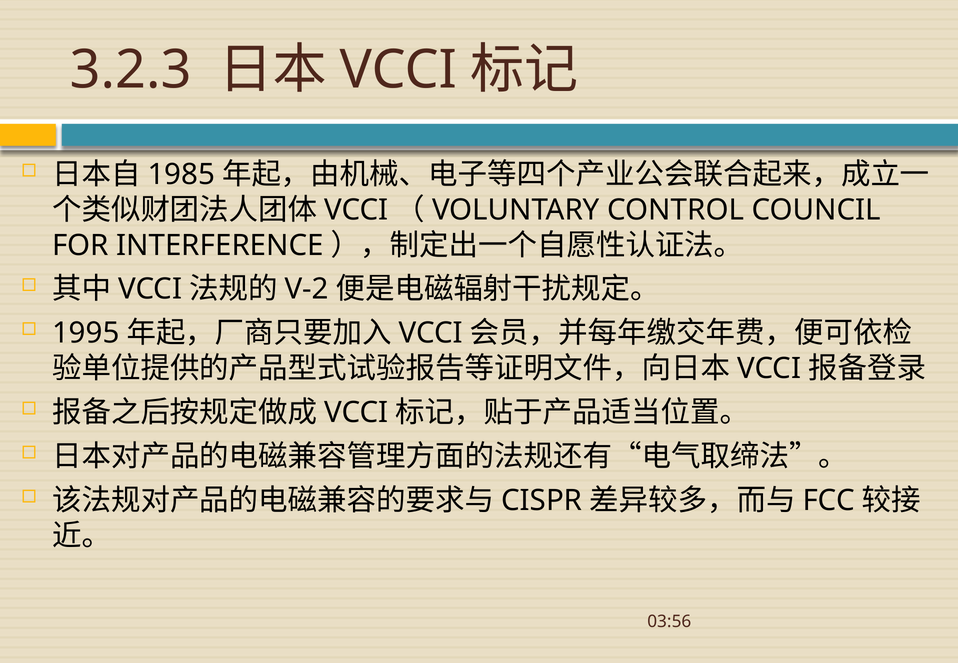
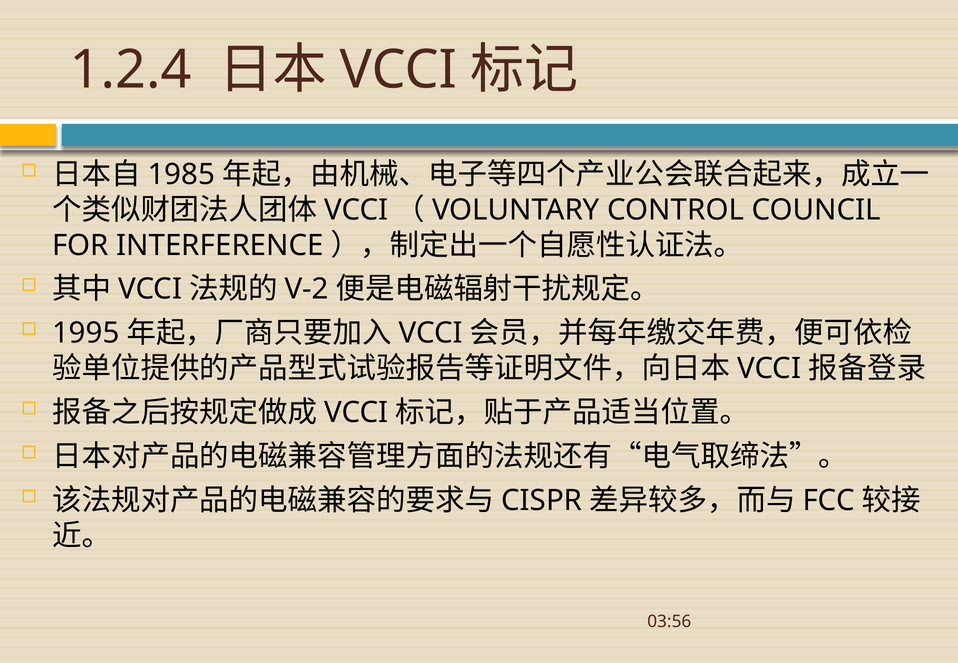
3.2.3: 3.2.3 -> 1.2.4
